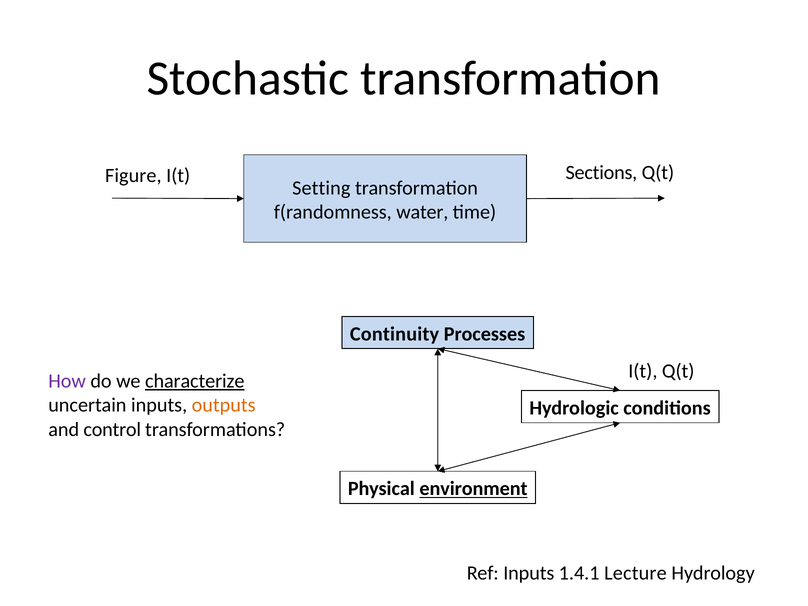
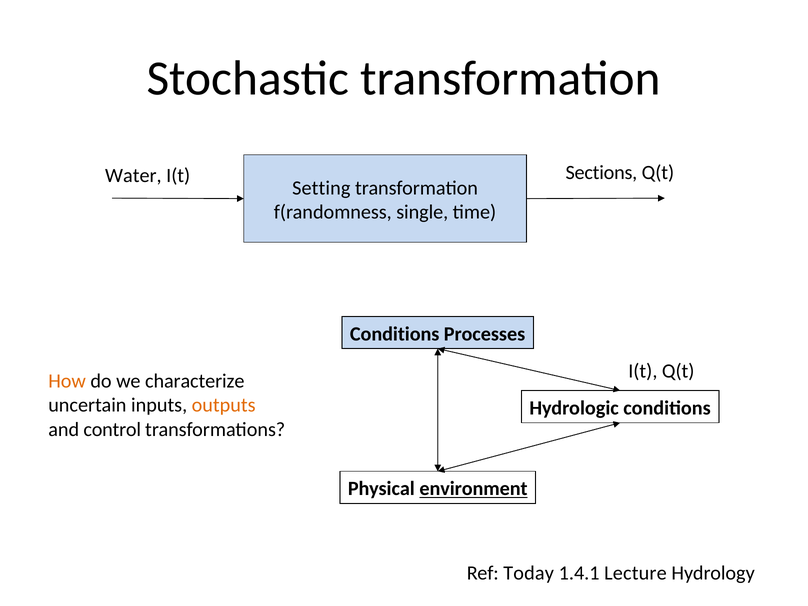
Figure: Figure -> Water
water: water -> single
Continuity at (395, 334): Continuity -> Conditions
How colour: purple -> orange
characterize underline: present -> none
Ref Inputs: Inputs -> Today
